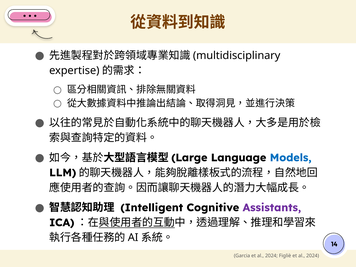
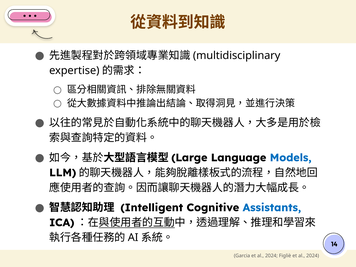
Assistants colour: purple -> blue
